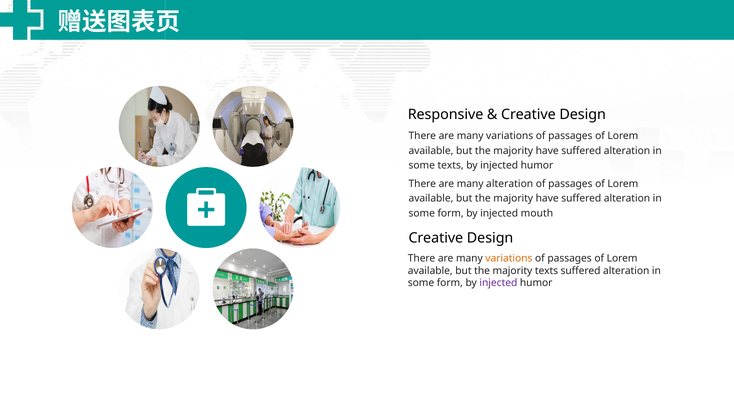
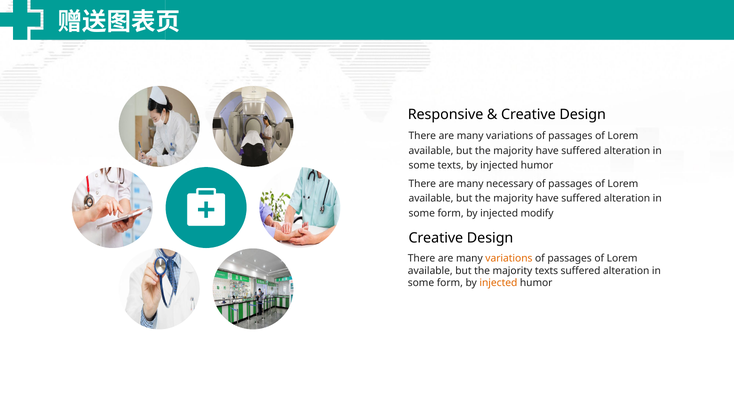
many alteration: alteration -> necessary
mouth: mouth -> modify
injected at (498, 283) colour: purple -> orange
